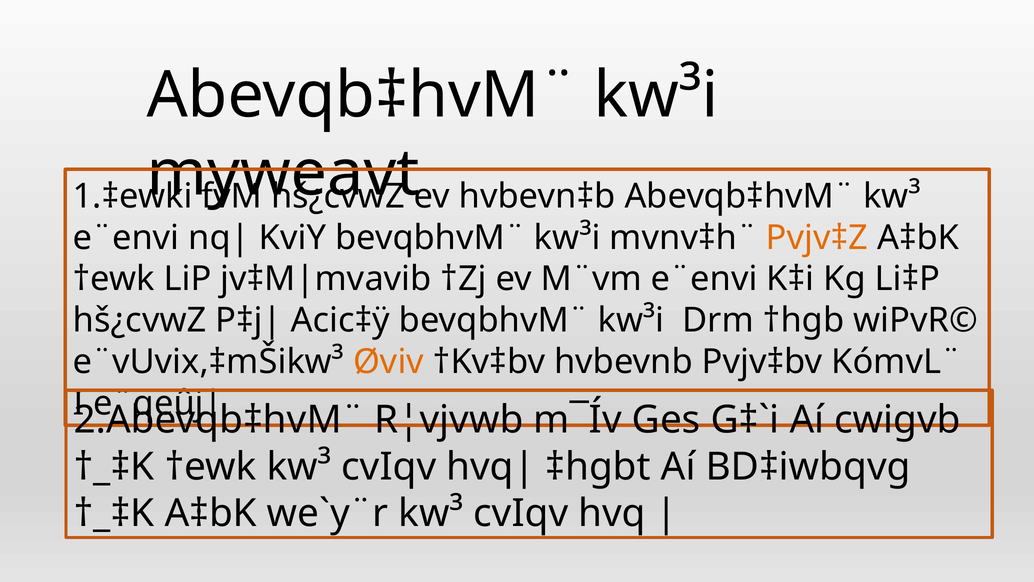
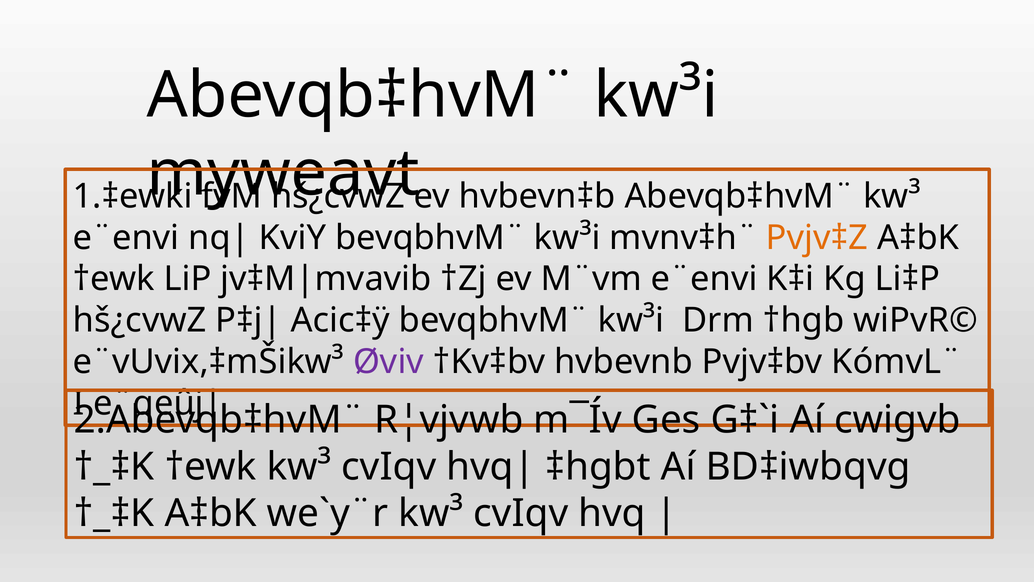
Øviv colour: orange -> purple
